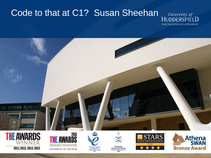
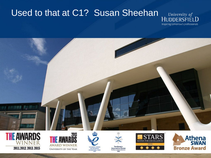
Code: Code -> Used
